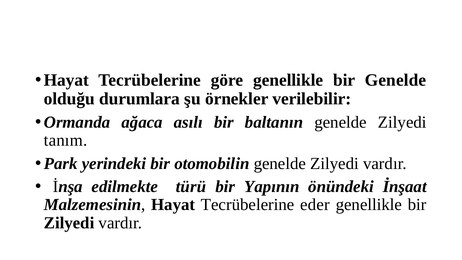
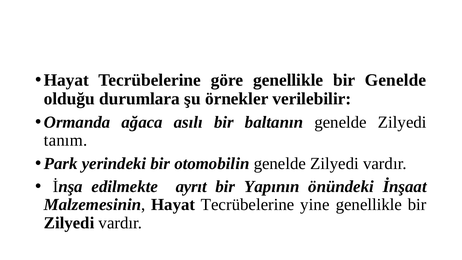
türü: türü -> ayrıt
eder: eder -> yine
